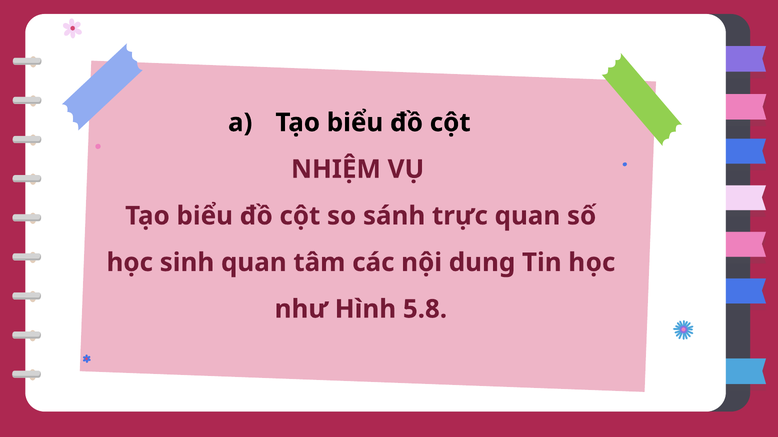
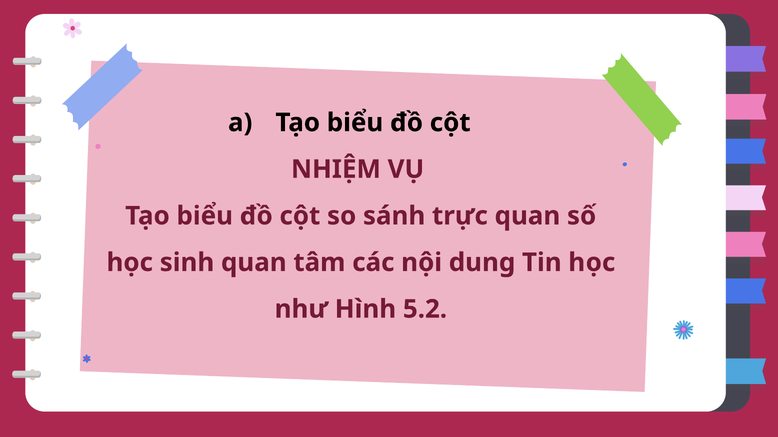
5.8: 5.8 -> 5.2
